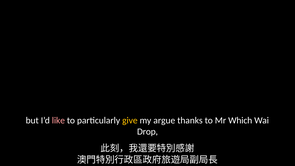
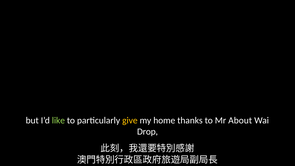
like colour: pink -> light green
argue: argue -> home
Which: Which -> About
